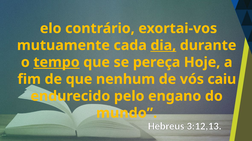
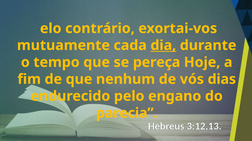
tempo underline: present -> none
caiu: caiu -> dias
mundo: mundo -> parecia
